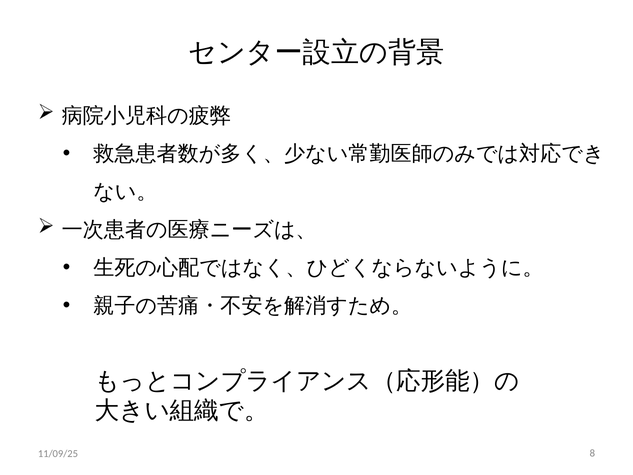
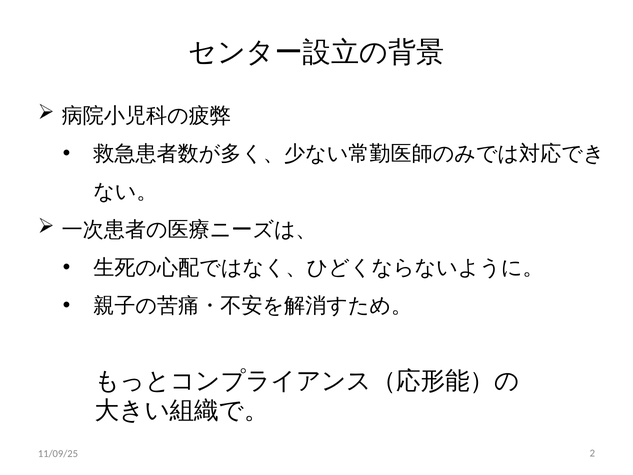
8: 8 -> 2
